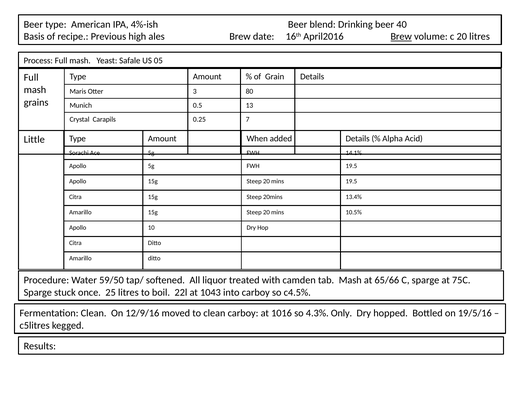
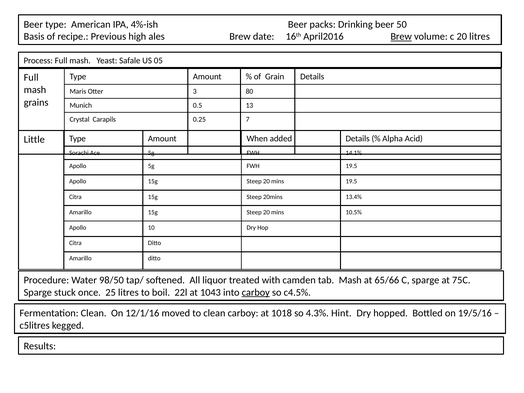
blend: blend -> packs
40: 40 -> 50
59/50: 59/50 -> 98/50
carboy at (256, 292) underline: none -> present
12/9/16: 12/9/16 -> 12/1/16
1016: 1016 -> 1018
Only: Only -> Hint
